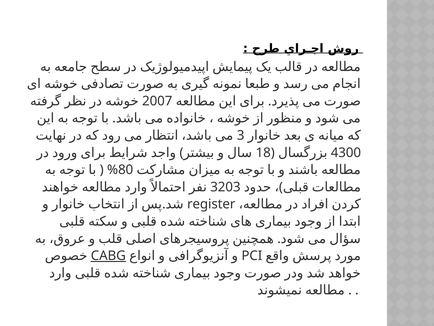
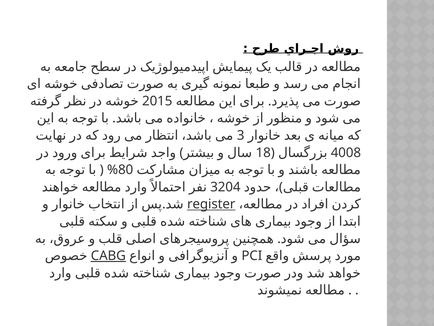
2007: 2007 -> 2015
4300: 4300 -> 4008
3203: 3203 -> 3204
register underline: none -> present
